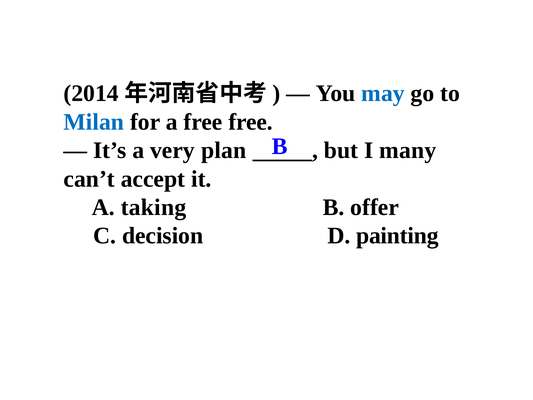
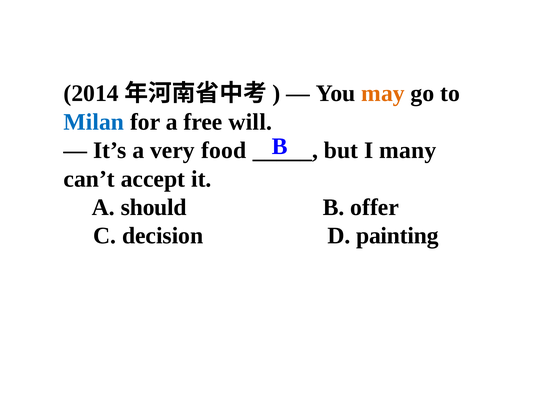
may colour: blue -> orange
free free: free -> will
plan: plan -> food
taking: taking -> should
